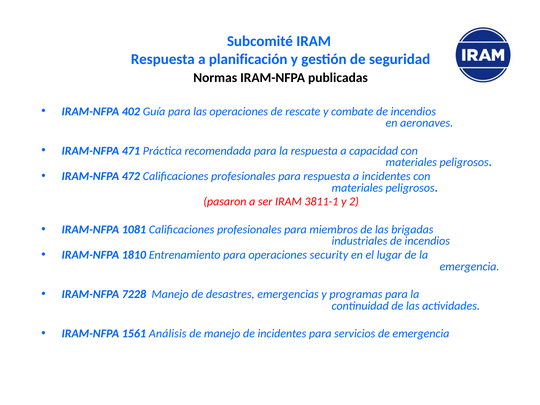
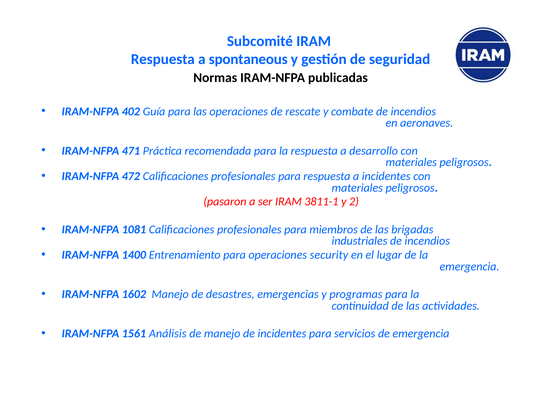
planificación: planificación -> spontaneous
capacidad: capacidad -> desarrollo
1810: 1810 -> 1400
7228: 7228 -> 1602
